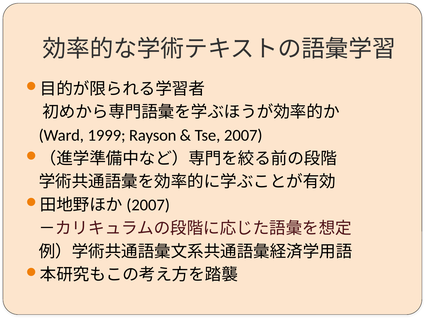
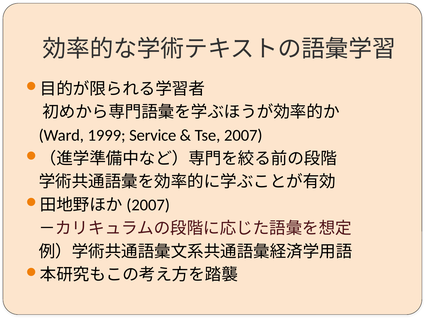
Rayson: Rayson -> Service
